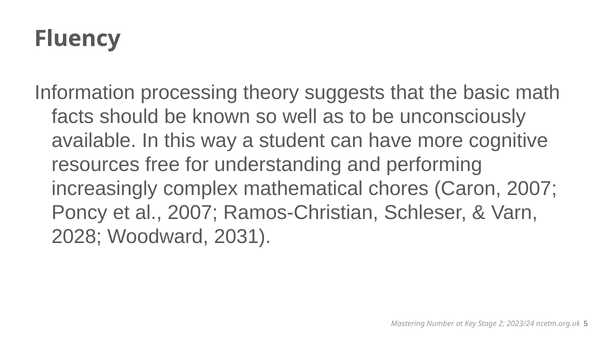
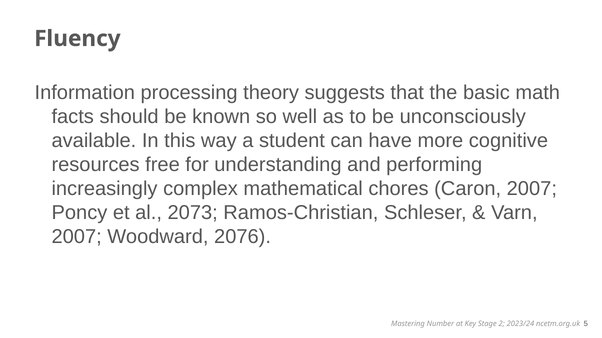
al 2007: 2007 -> 2073
2028 at (77, 237): 2028 -> 2007
2031: 2031 -> 2076
